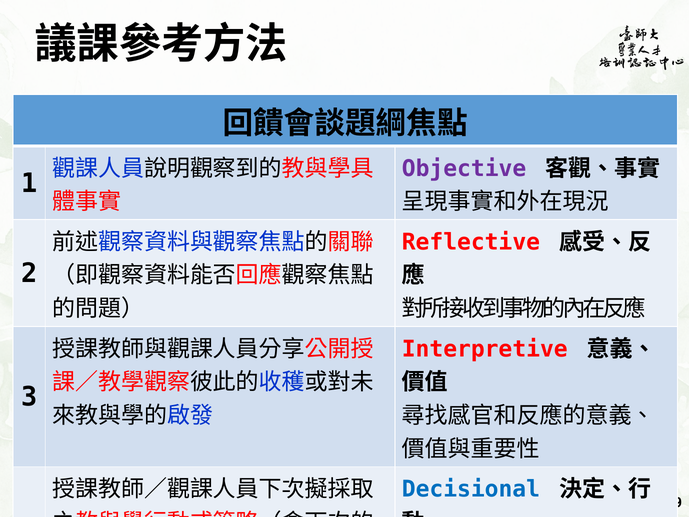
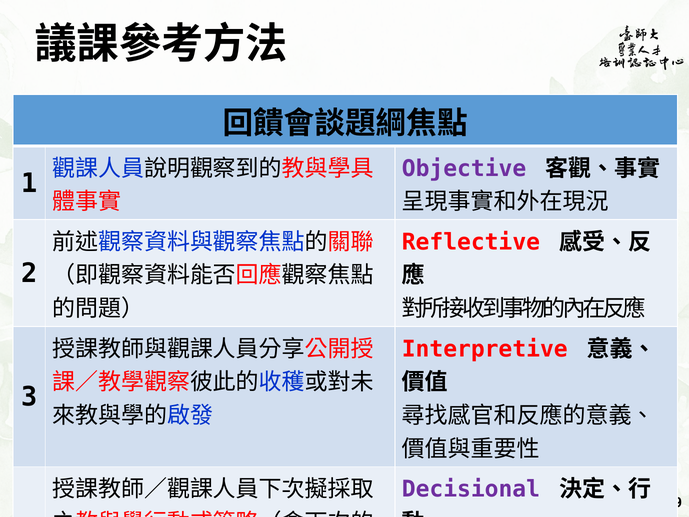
Decisional colour: blue -> purple
